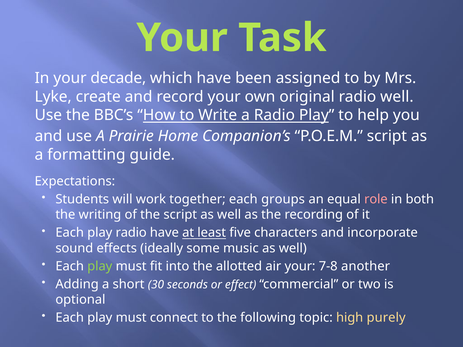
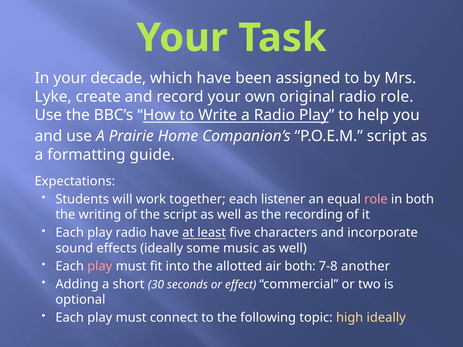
radio well: well -> role
groups: groups -> listener
play at (100, 266) colour: light green -> pink
air your: your -> both
high purely: purely -> ideally
